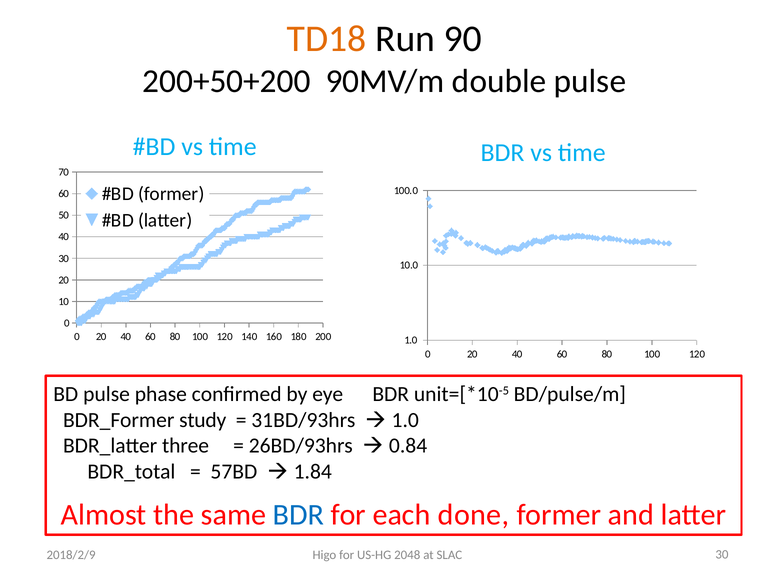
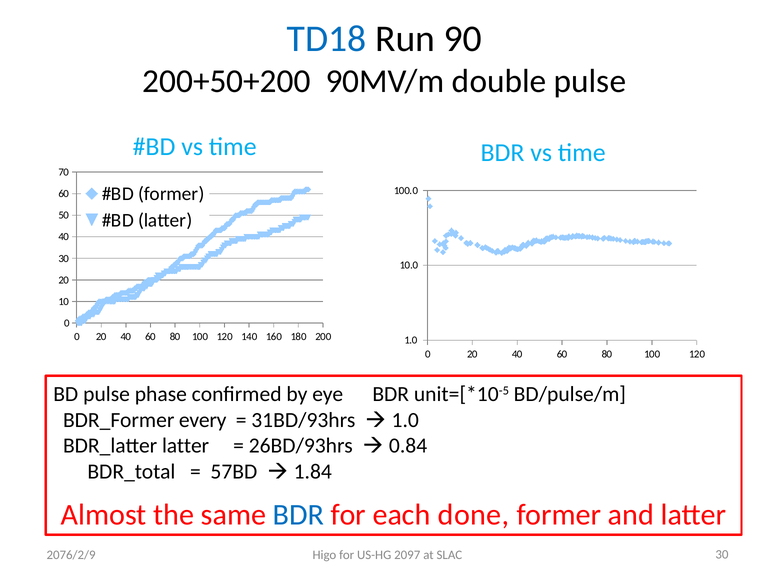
TD18 colour: orange -> blue
study: study -> every
BDR_latter three: three -> latter
2018/2/9: 2018/2/9 -> 2076/2/9
2048: 2048 -> 2097
